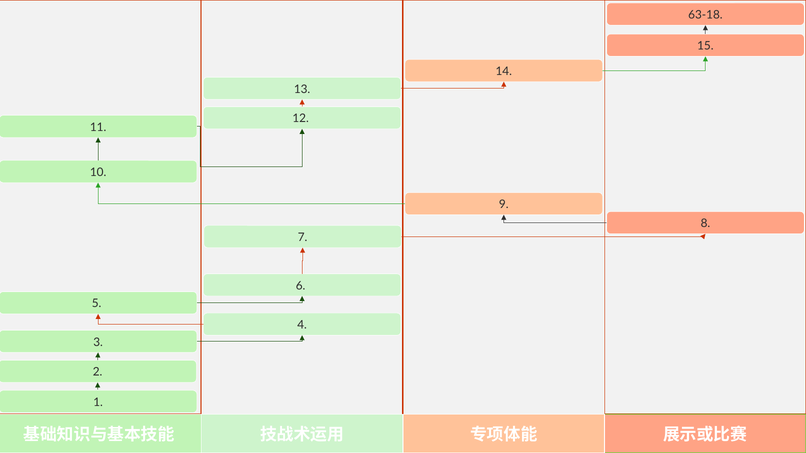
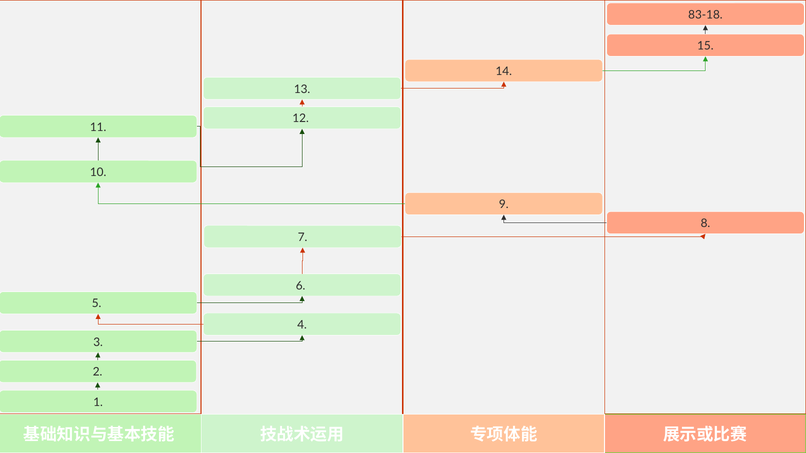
63-18: 63-18 -> 83-18
